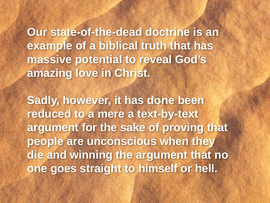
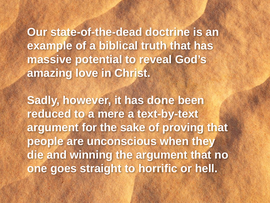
himself: himself -> horrific
